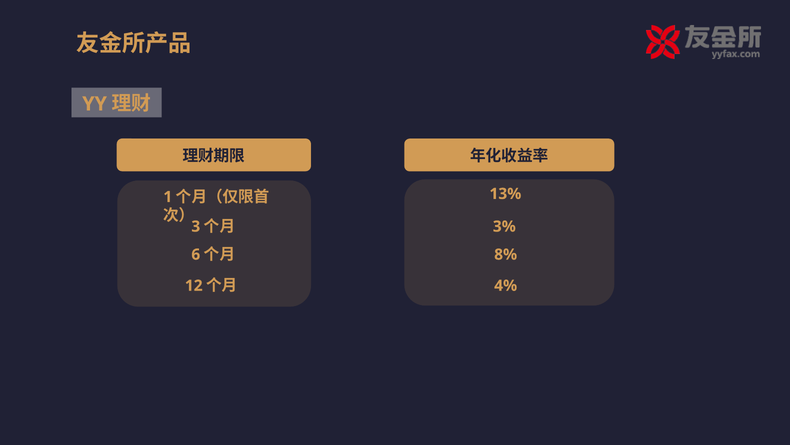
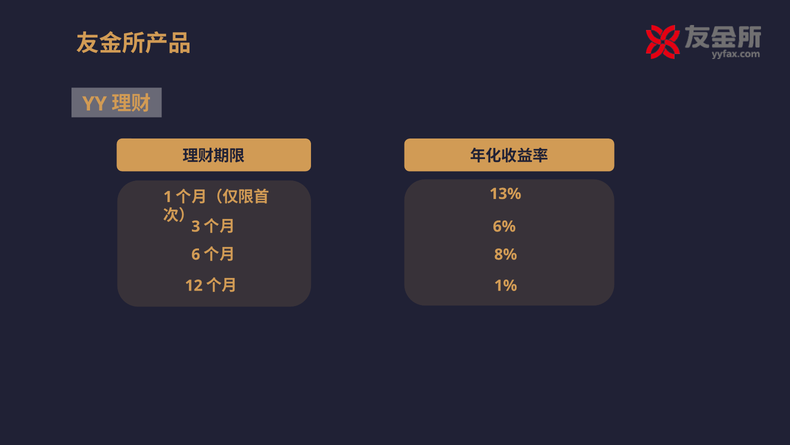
3%: 3% -> 6%
4%: 4% -> 1%
